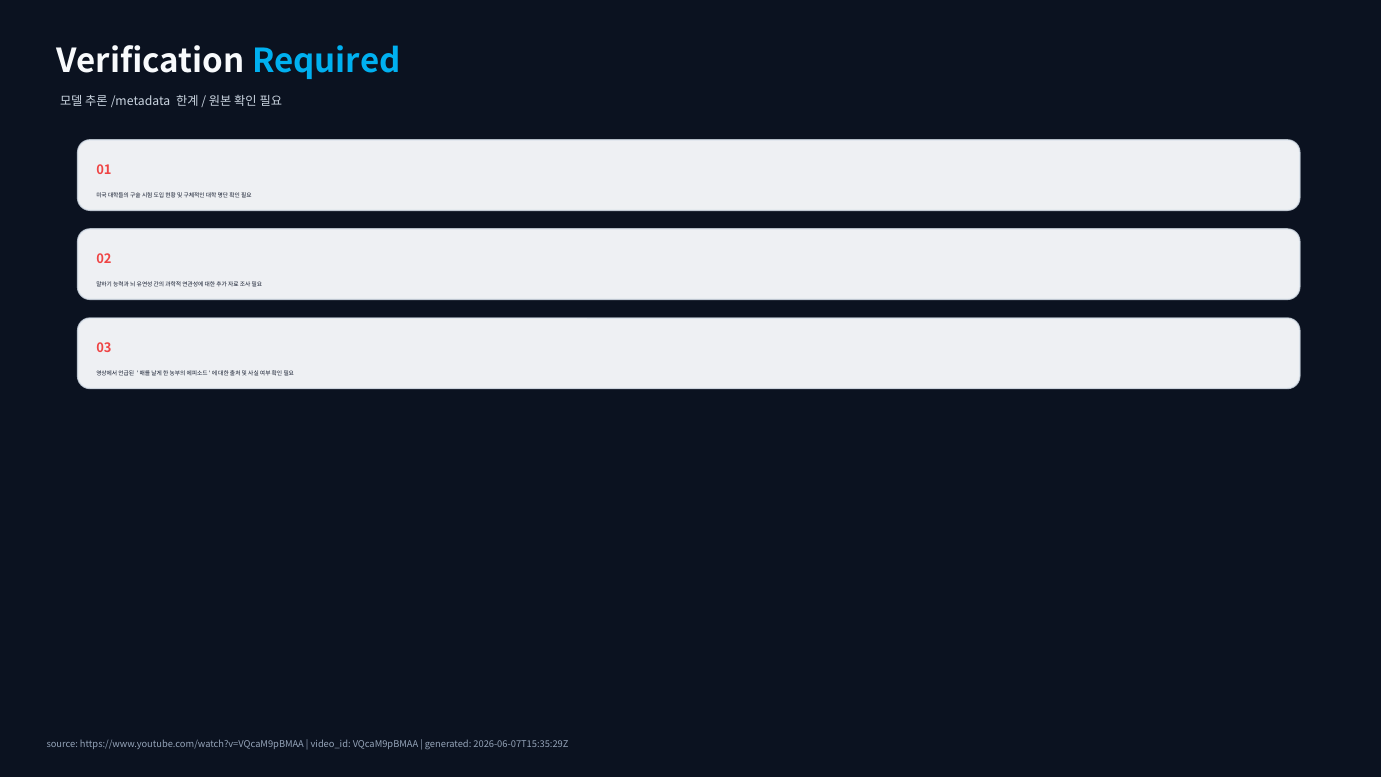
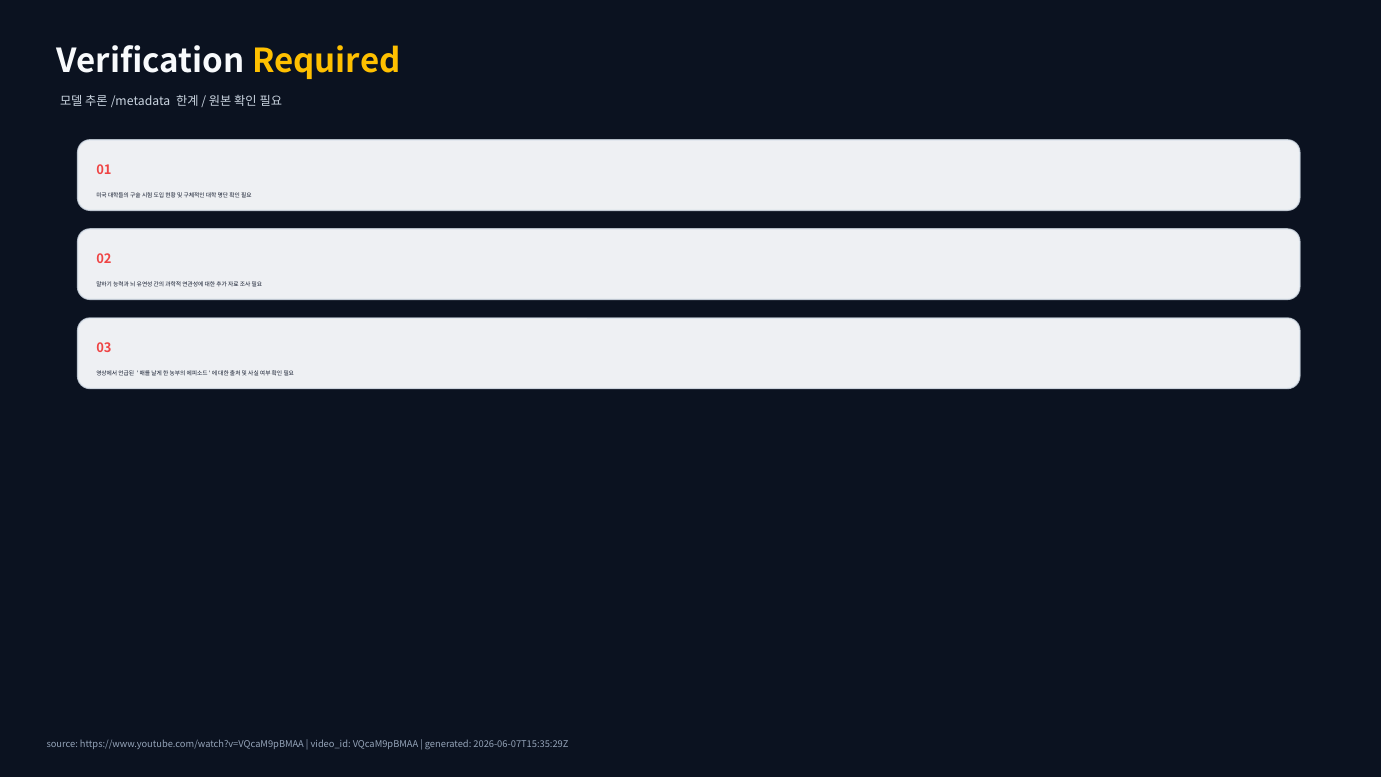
Required colour: light blue -> yellow
